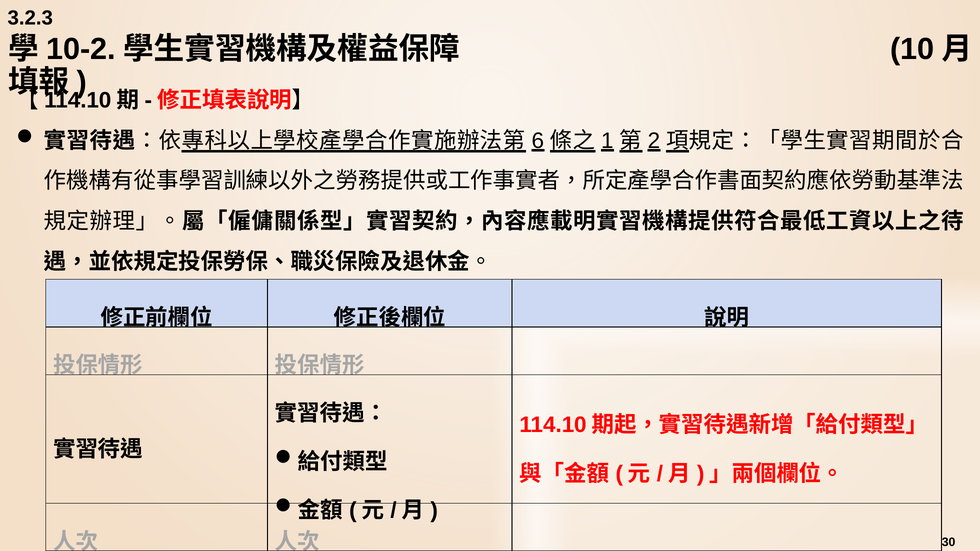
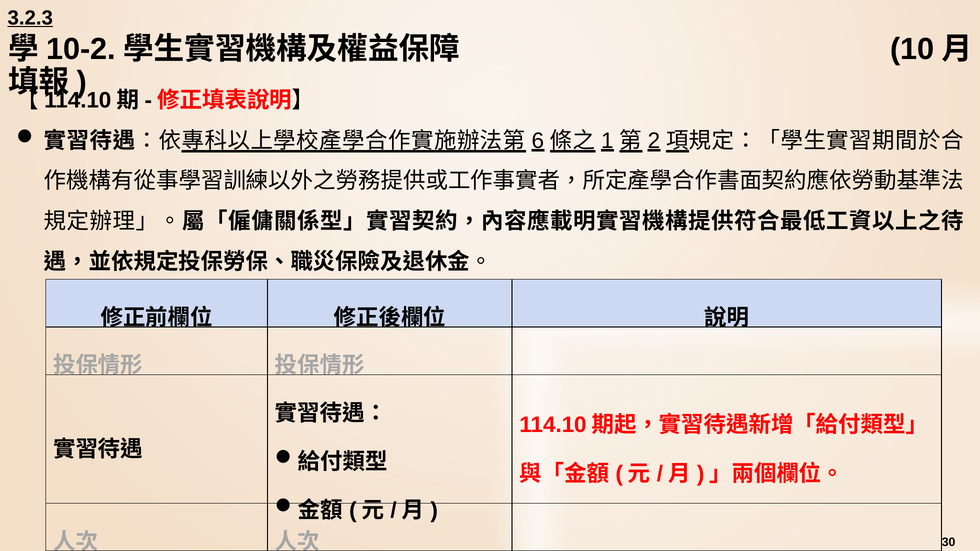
3.2.3 underline: none -> present
